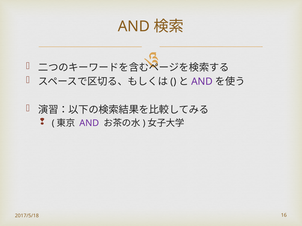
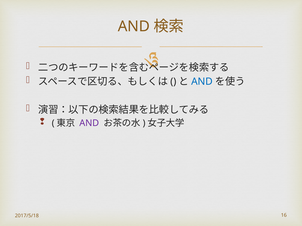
AND at (202, 82) colour: purple -> blue
